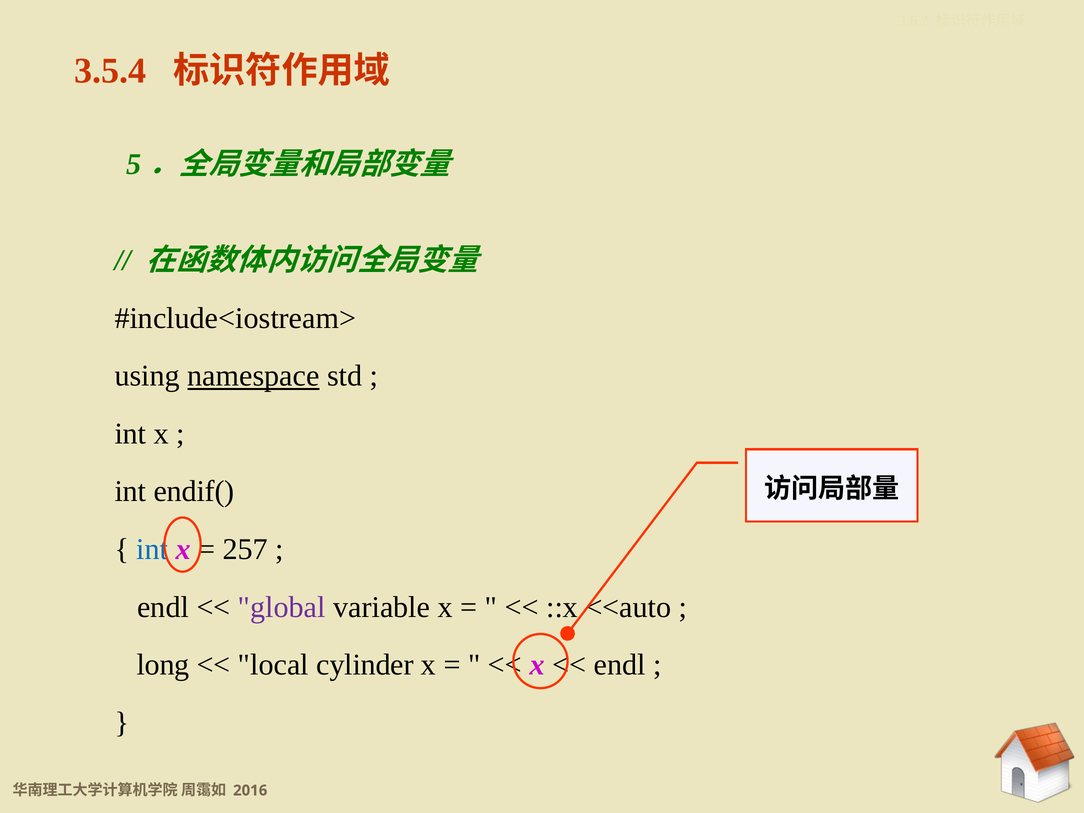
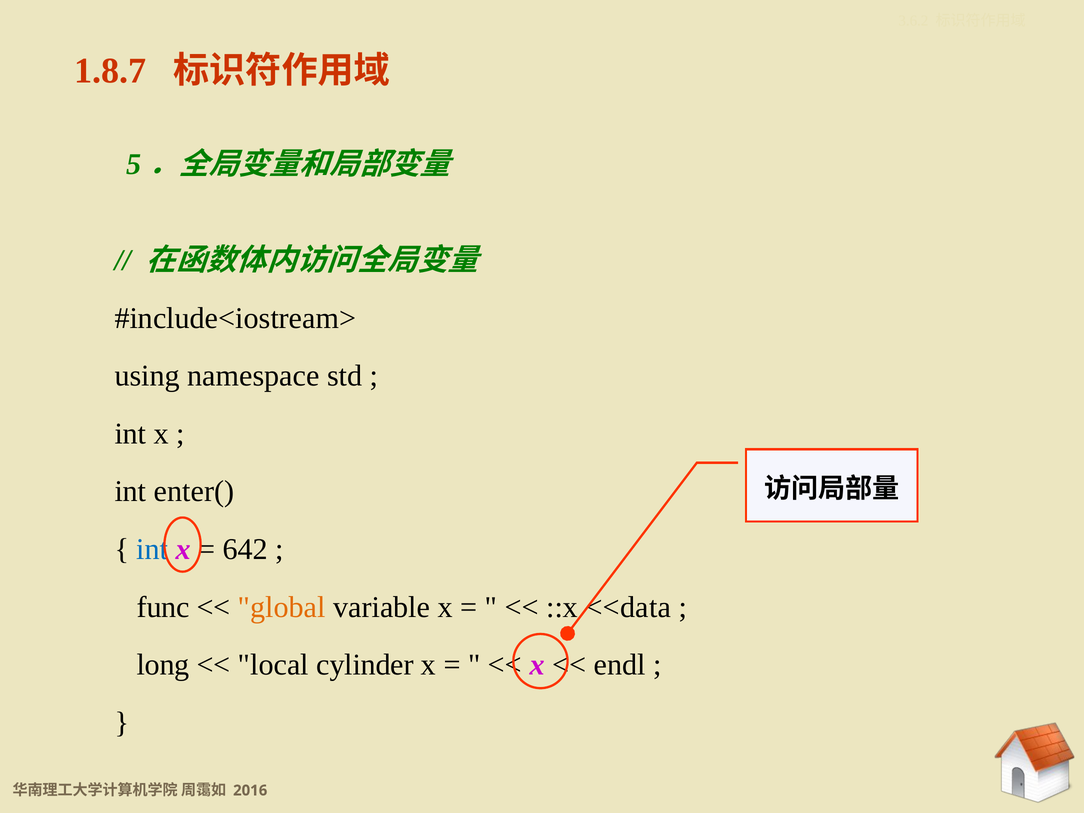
3.5.4: 3.5.4 -> 1.8.7
namespace underline: present -> none
endif(: endif( -> enter(
257: 257 -> 642
endl at (163, 607): endl -> func
global colour: purple -> orange
<<auto: <<auto -> <<data
